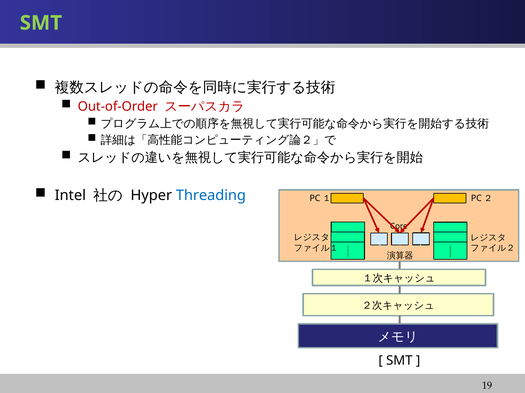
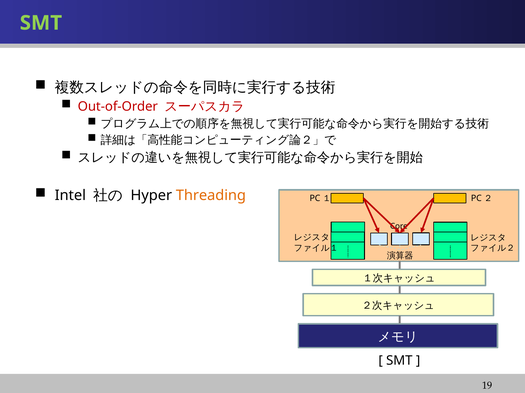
Threading colour: blue -> orange
